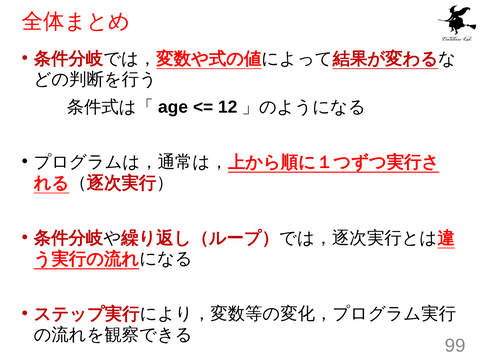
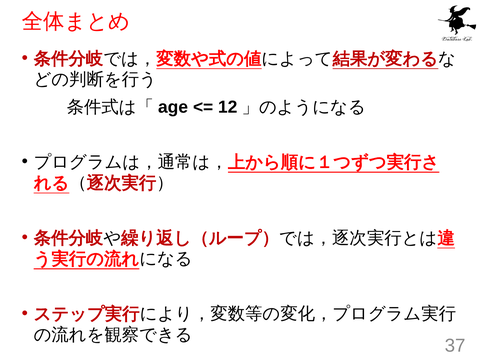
99: 99 -> 37
